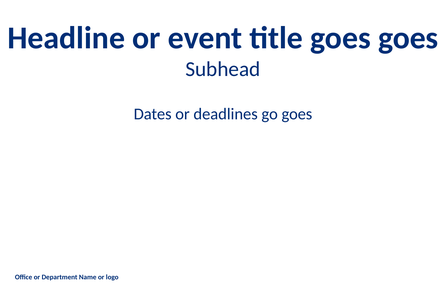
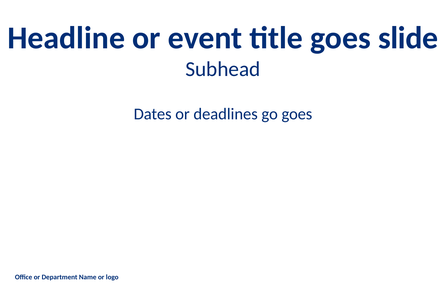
goes goes: goes -> slide
